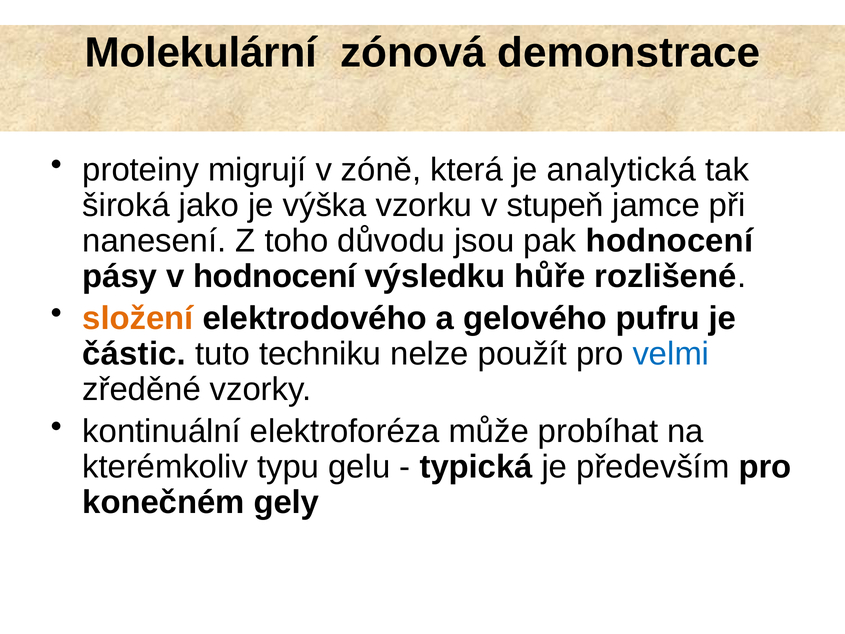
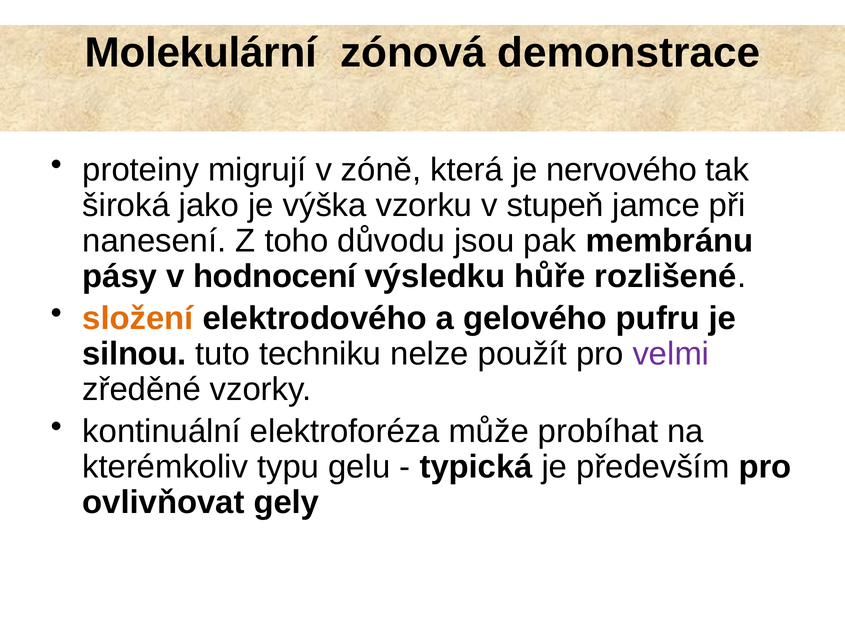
analytická: analytická -> nervového
pak hodnocení: hodnocení -> membránu
částic: částic -> silnou
velmi colour: blue -> purple
konečném: konečném -> ovlivňovat
